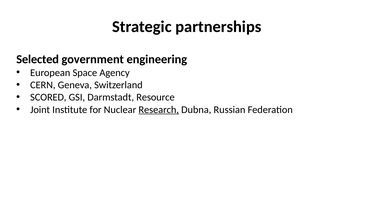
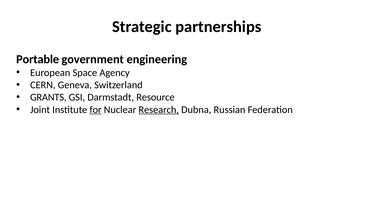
Selected: Selected -> Portable
SCORED: SCORED -> GRANTS
for underline: none -> present
